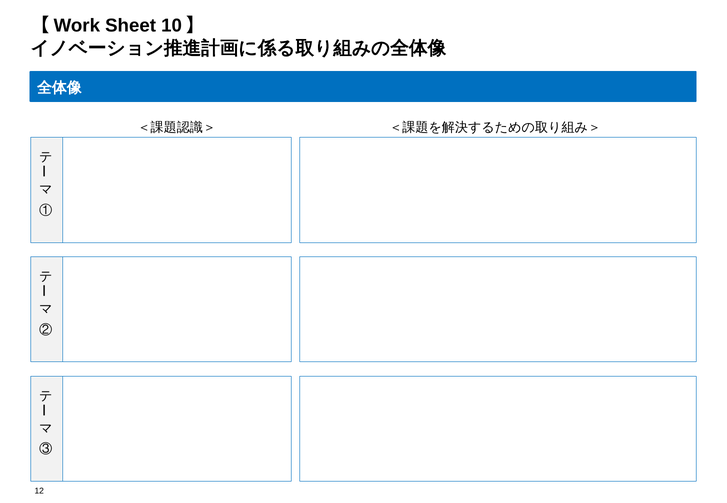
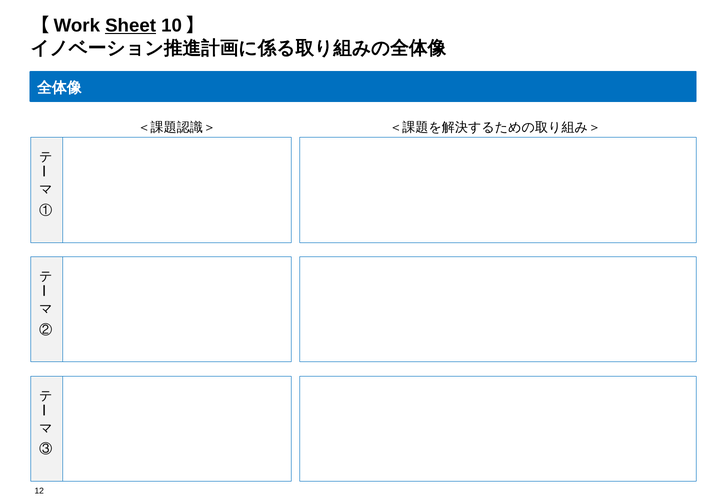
Sheet underline: none -> present
